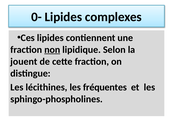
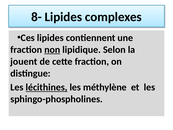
0-: 0- -> 8-
lécithines underline: none -> present
fréquentes: fréquentes -> méthylène
